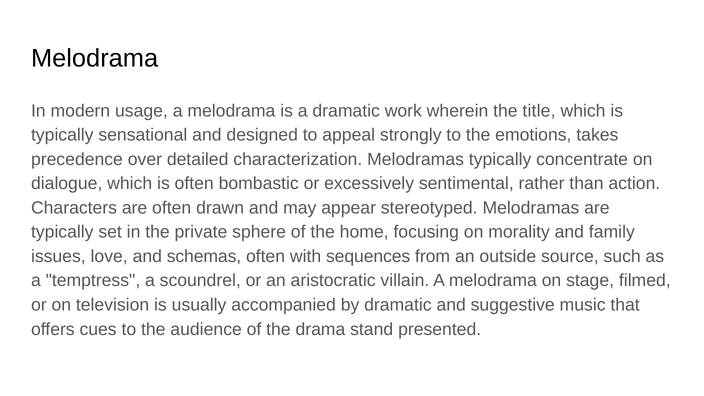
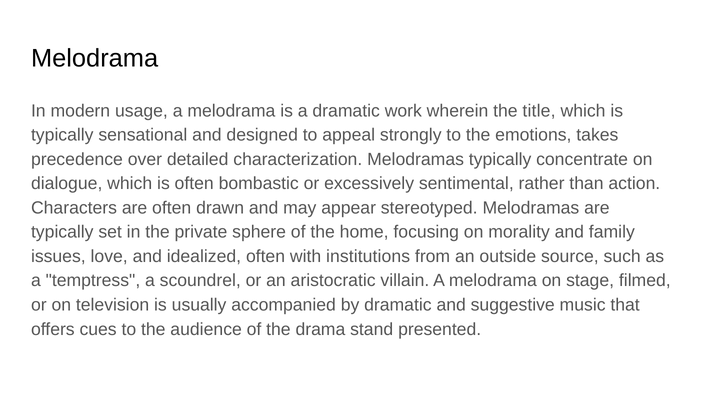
schemas: schemas -> idealized
sequences: sequences -> institutions
